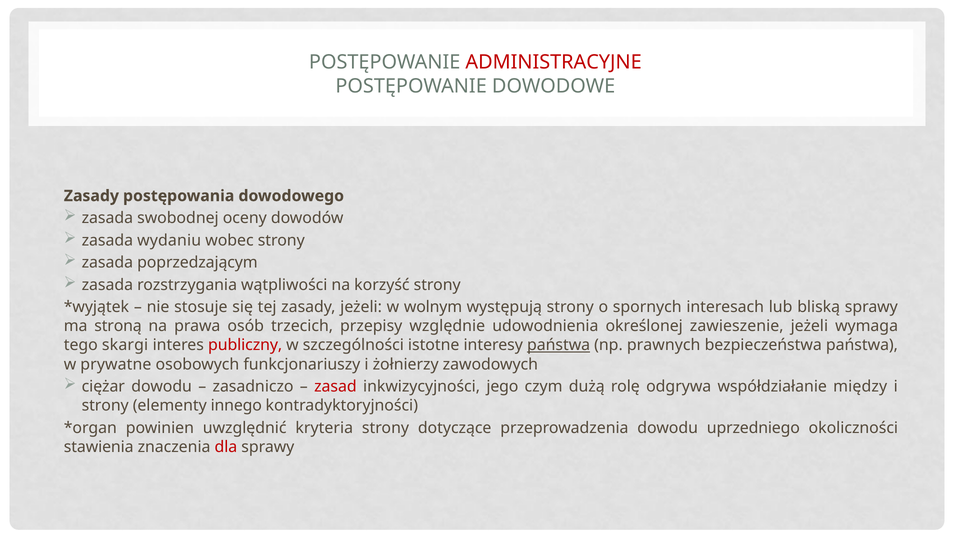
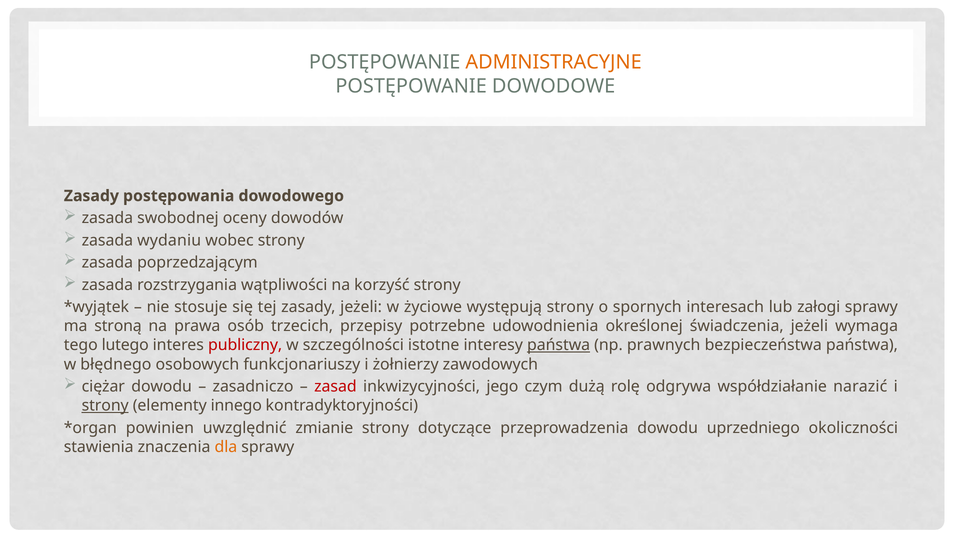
ADMINISTRACYJNE colour: red -> orange
wolnym: wolnym -> życiowe
bliską: bliską -> załogi
względnie: względnie -> potrzebne
zawieszenie: zawieszenie -> świadczenia
skargi: skargi -> lutego
prywatne: prywatne -> błędnego
między: między -> narazić
strony at (105, 405) underline: none -> present
kryteria: kryteria -> zmianie
dla colour: red -> orange
